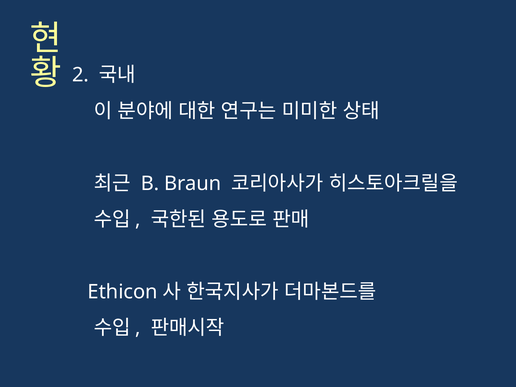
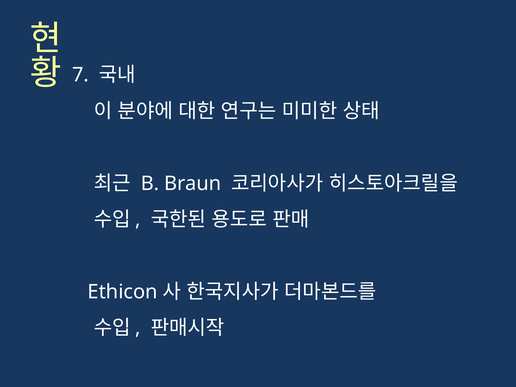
2: 2 -> 7
